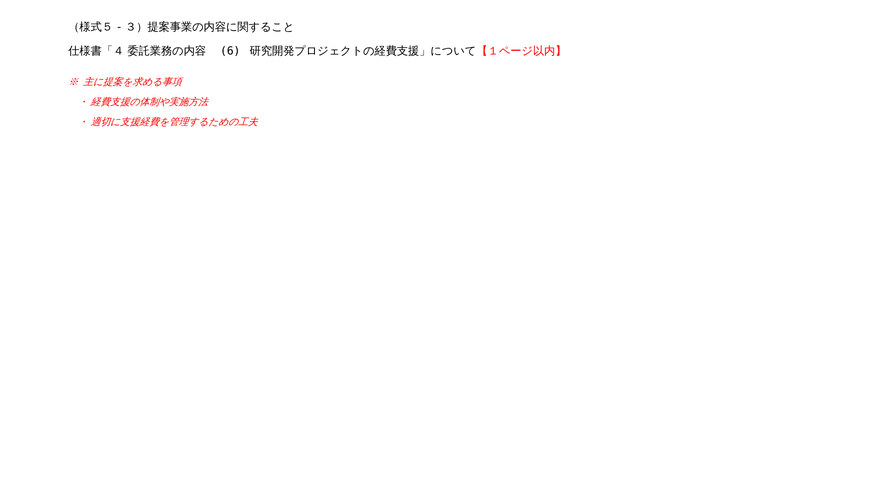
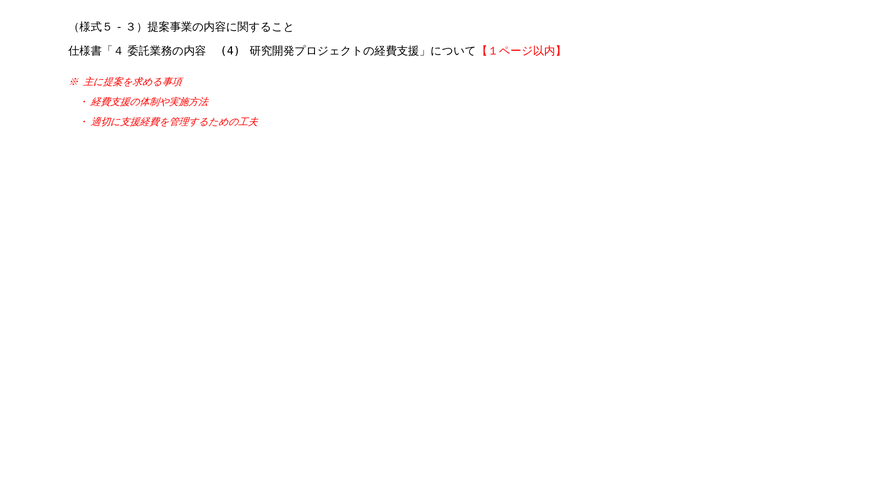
6: 6 -> 4
